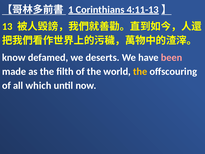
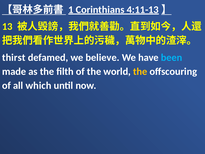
know: know -> thirst
deserts: deserts -> believe
been colour: pink -> light blue
